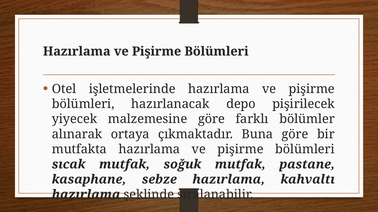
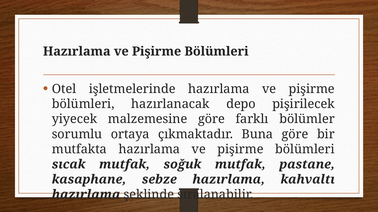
alınarak: alınarak -> sorumlu
